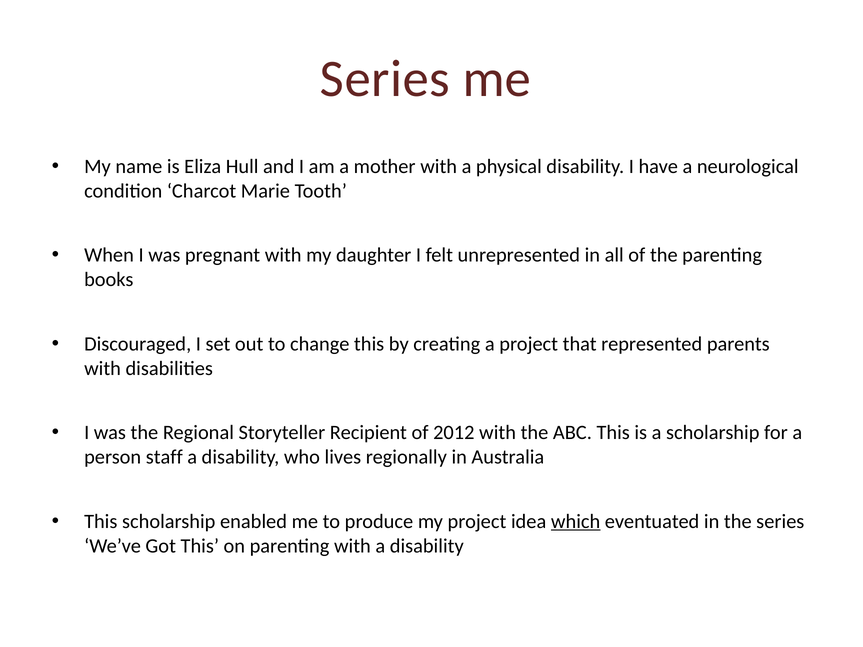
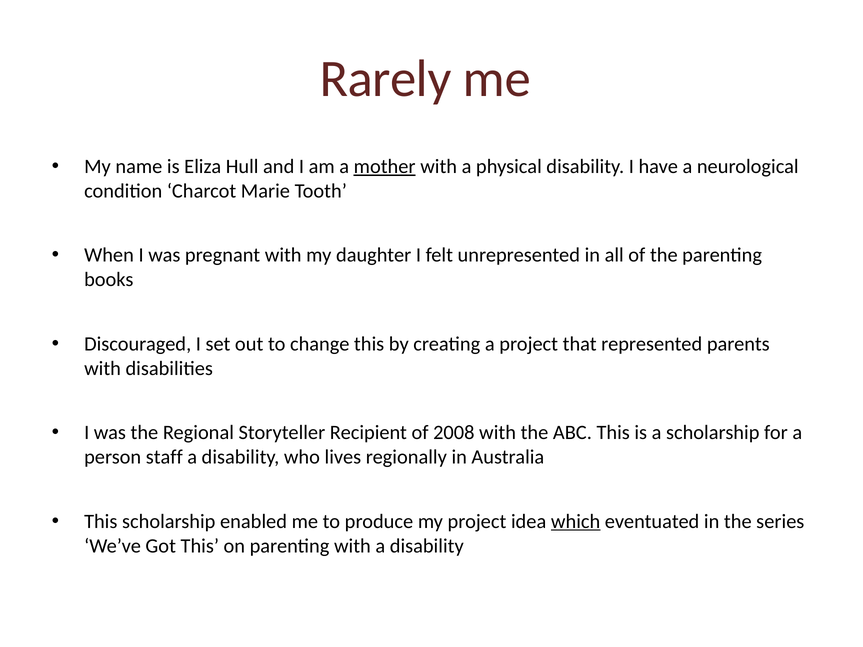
Series at (385, 79): Series -> Rarely
mother underline: none -> present
2012: 2012 -> 2008
